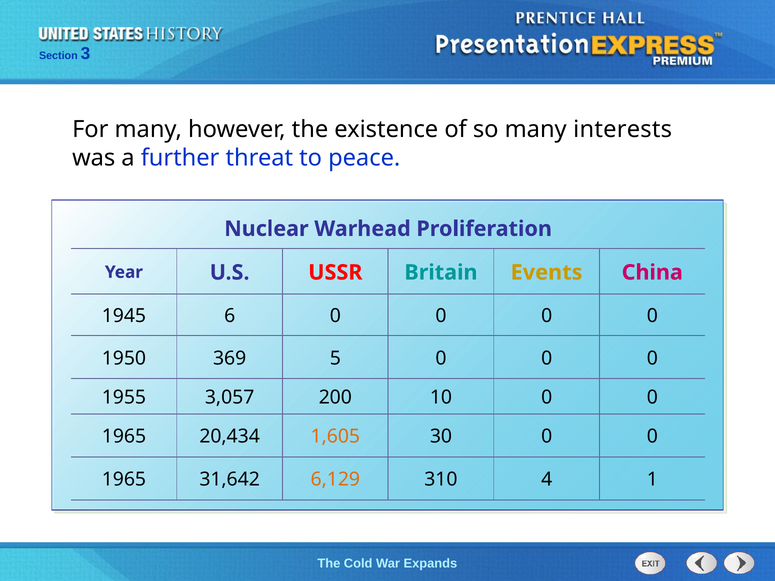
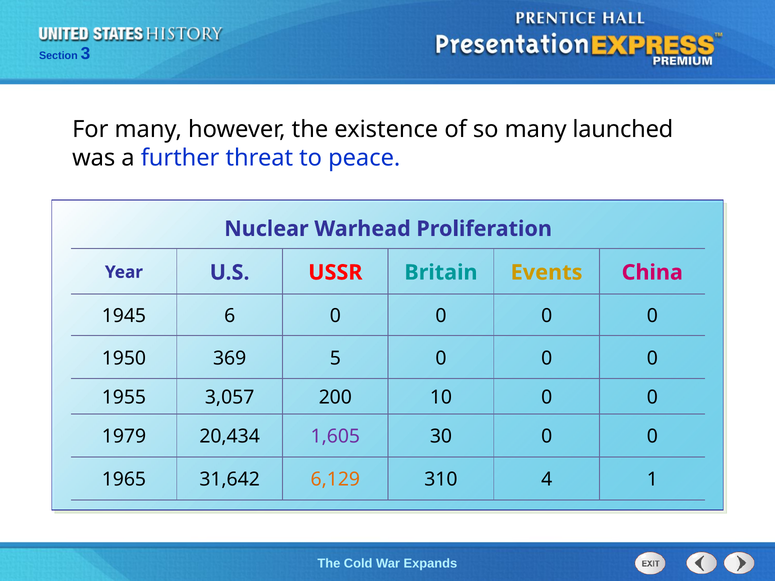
interests: interests -> launched
1965 at (124, 437): 1965 -> 1979
1,605 colour: orange -> purple
